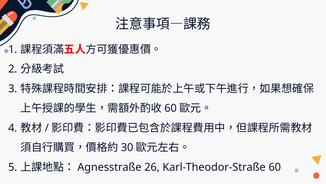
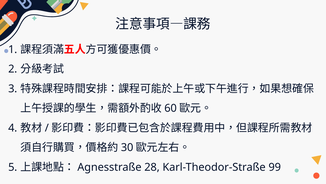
26: 26 -> 28
Karl-Theodor-Straße 60: 60 -> 99
